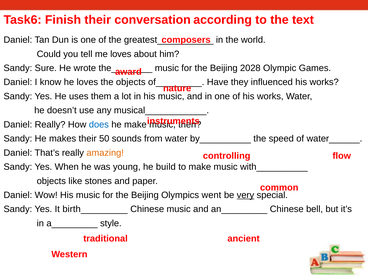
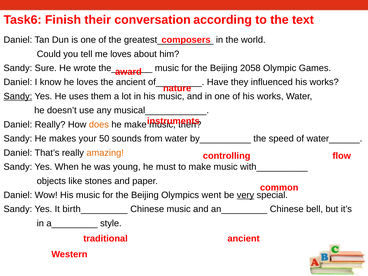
2028: 2028 -> 2058
the objects: objects -> ancient
Sandy at (18, 96) underline: none -> present
does colour: blue -> orange
makes their: their -> your
build: build -> must
